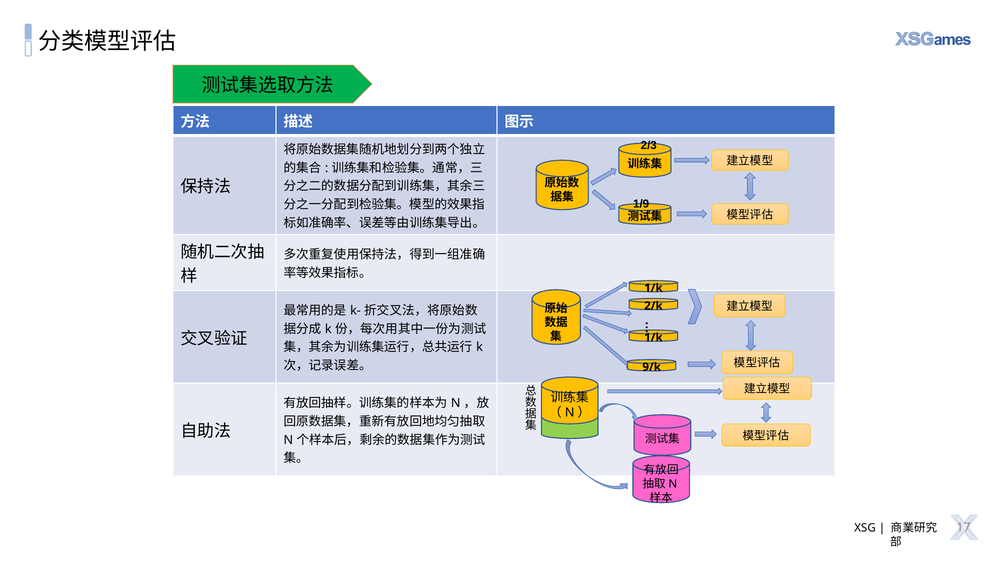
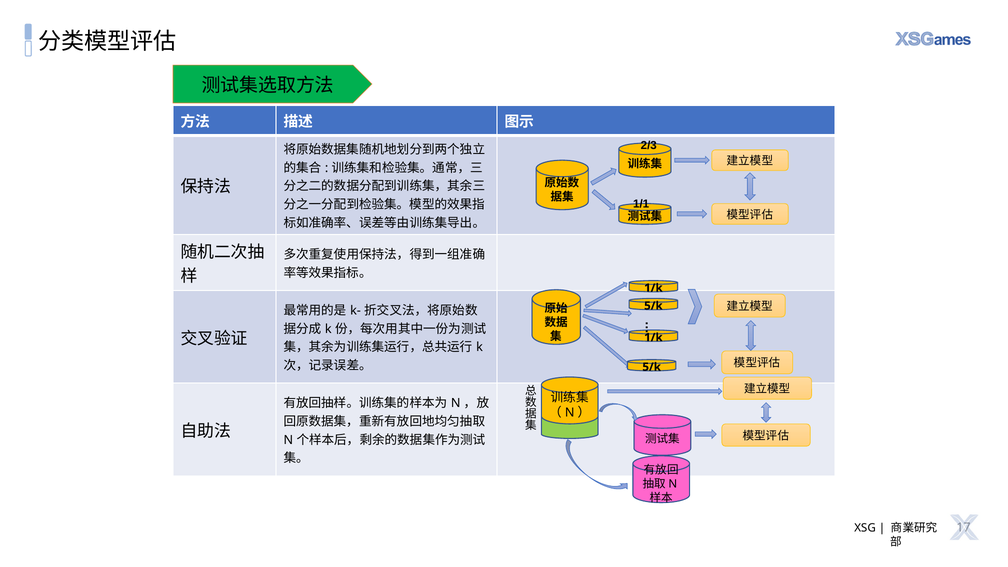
1/9: 1/9 -> 1/1
2/k at (653, 306): 2/k -> 5/k
9/k at (652, 367): 9/k -> 5/k
